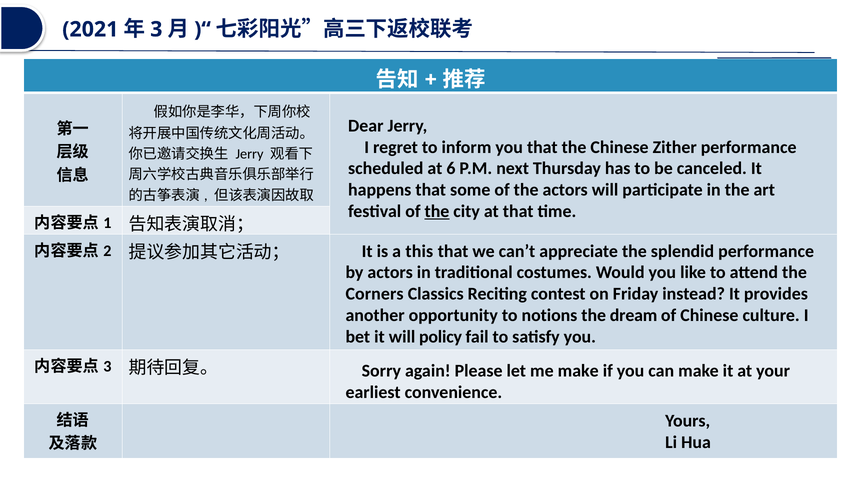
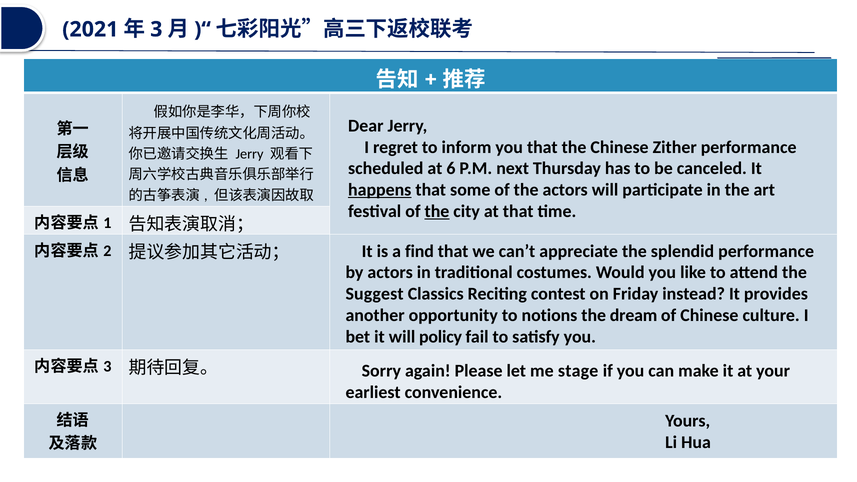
happens underline: none -> present
this: this -> find
Corners: Corners -> Suggest
me make: make -> stage
